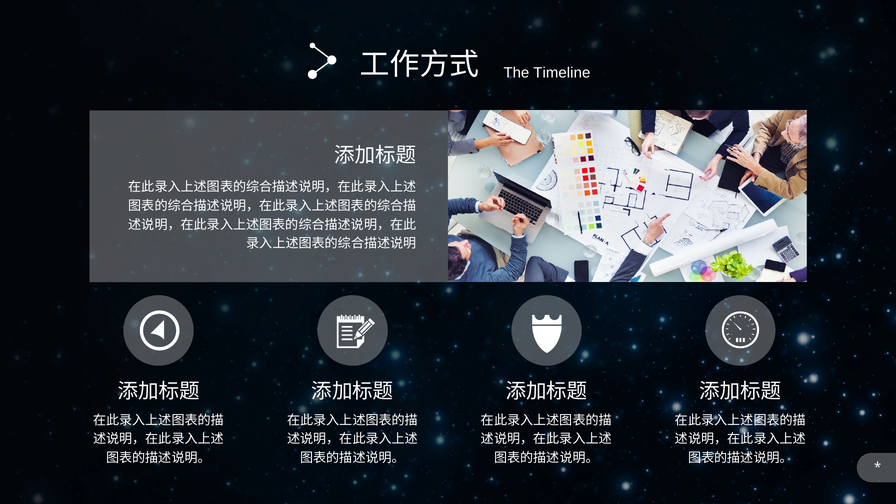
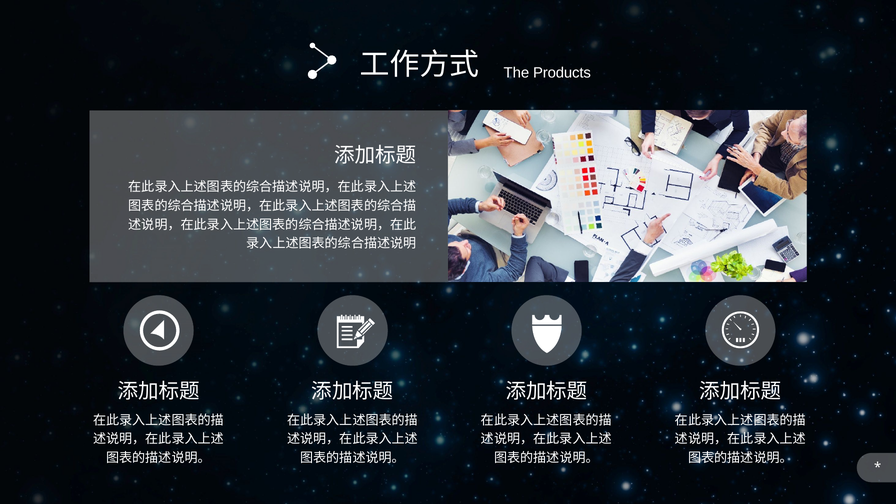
Timeline: Timeline -> Products
